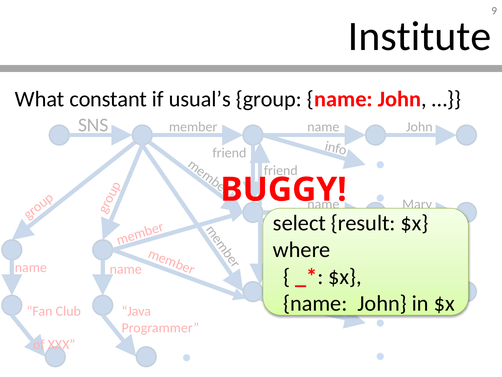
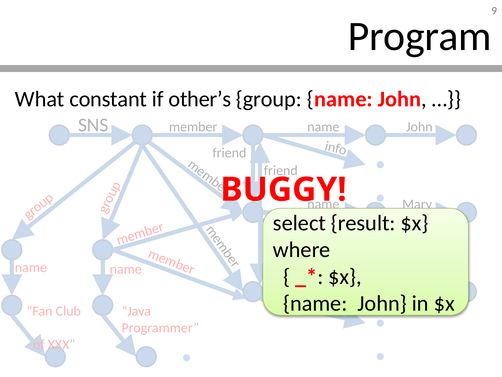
Institute: Institute -> Program
usual’s: usual’s -> other’s
